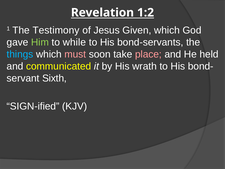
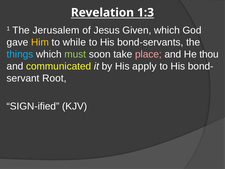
1:2: 1:2 -> 1:3
Testimony: Testimony -> Jerusalem
Him colour: light green -> yellow
must colour: pink -> light green
held: held -> thou
wrath: wrath -> apply
Sixth: Sixth -> Root
